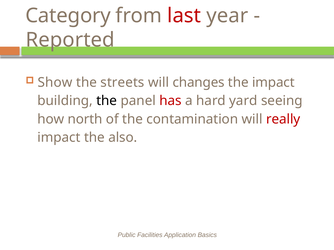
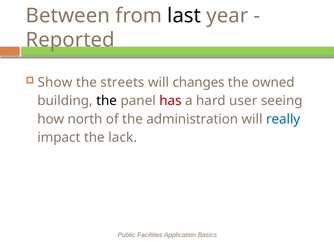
Category: Category -> Between
last colour: red -> black
the impact: impact -> owned
yard: yard -> user
contamination: contamination -> administration
really colour: red -> blue
also: also -> lack
